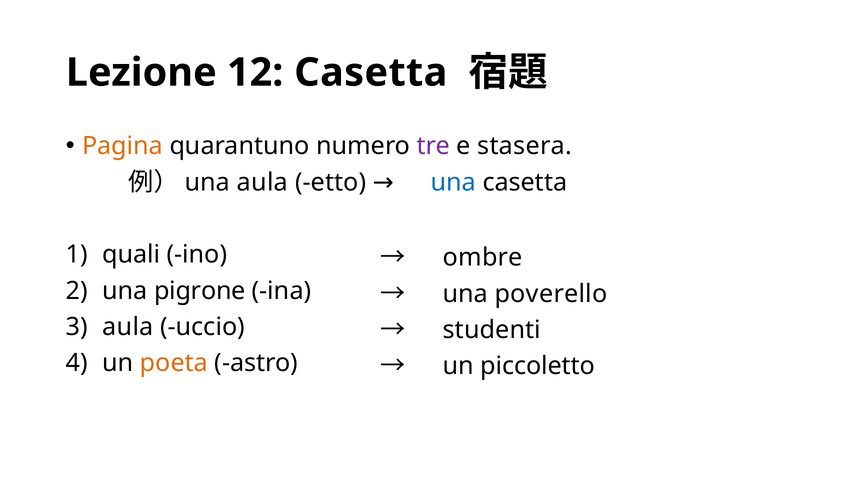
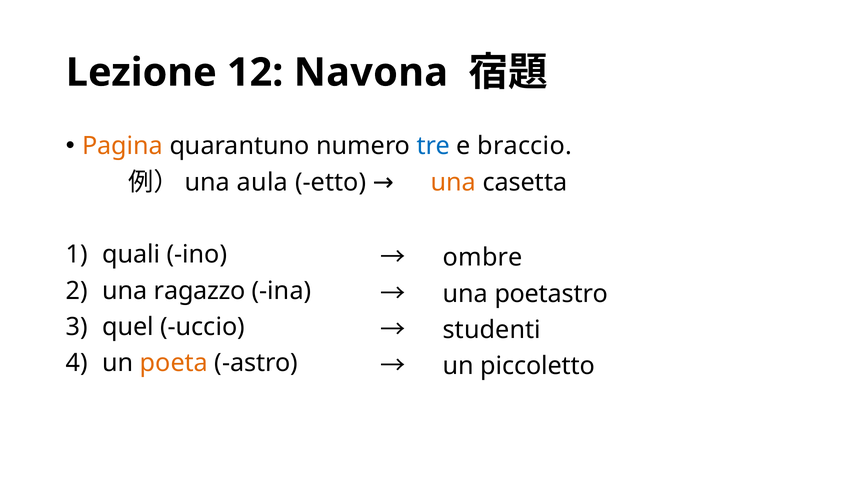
12 Casetta: Casetta -> Navona
tre colour: purple -> blue
stasera: stasera -> braccio
una at (454, 182) colour: blue -> orange
pigrone: pigrone -> ragazzo
poverello: poverello -> poetastro
aula at (128, 327): aula -> quel
